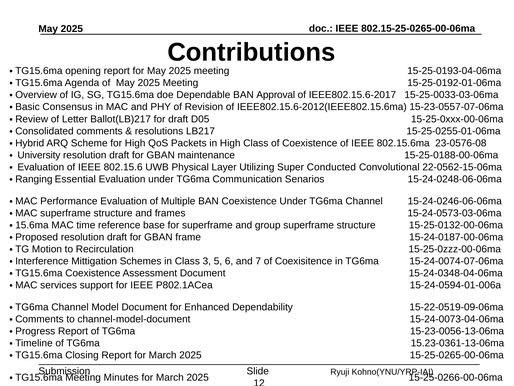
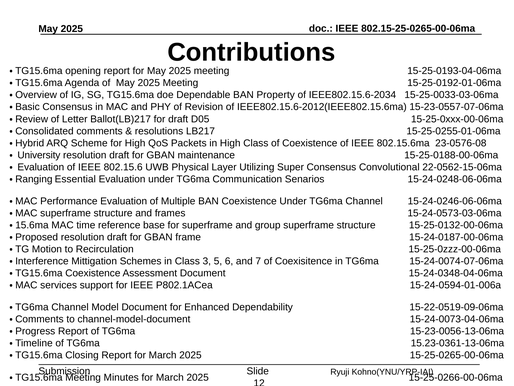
Approval: Approval -> Property
IEEE802.15.6-2017: IEEE802.15.6-2017 -> IEEE802.15.6-2034
Super Conducted: Conducted -> Consensus
